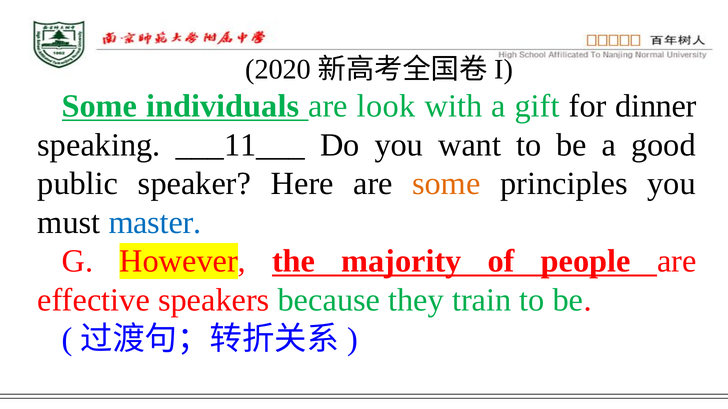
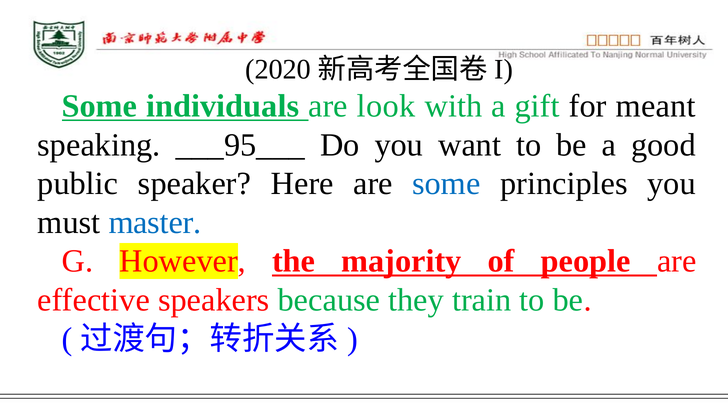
dinner: dinner -> meant
___11___: ___11___ -> ___95___
some at (446, 184) colour: orange -> blue
